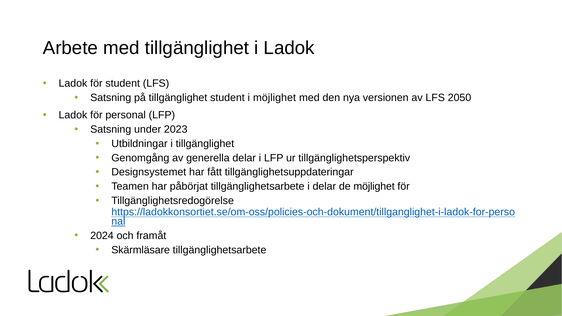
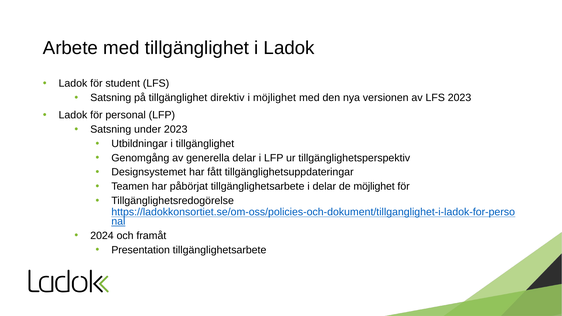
tillgänglighet student: student -> direktiv
LFS 2050: 2050 -> 2023
Skärmläsare: Skärmläsare -> Presentation
